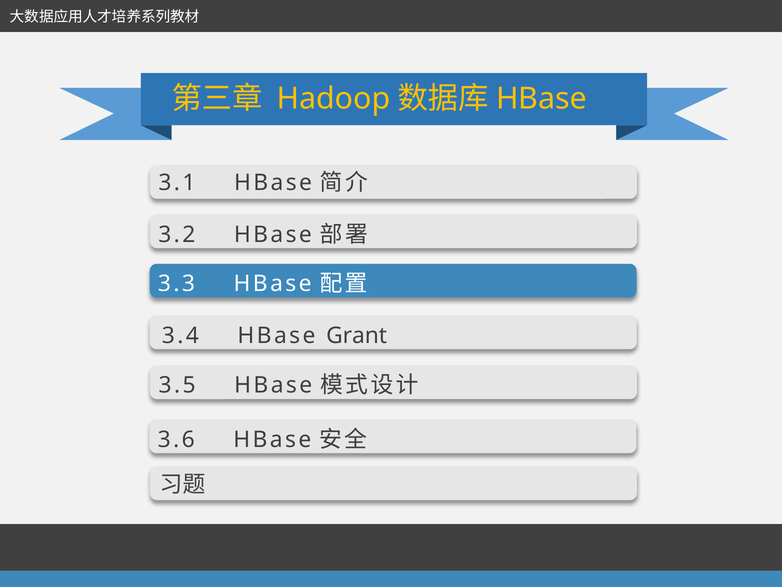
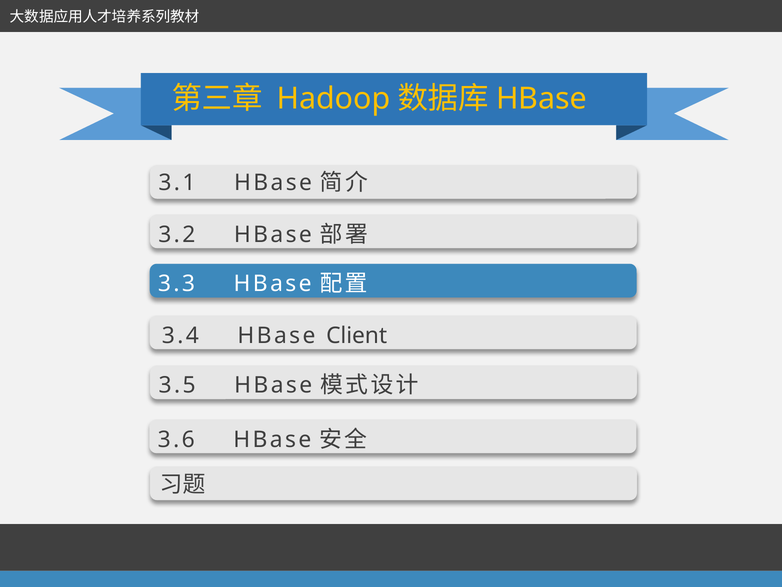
Grant: Grant -> Client
